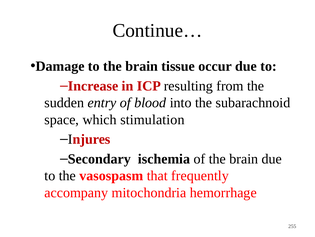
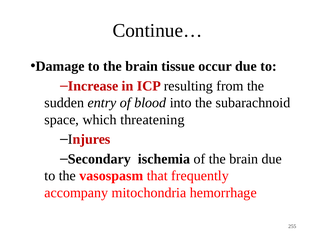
stimulation: stimulation -> threatening
